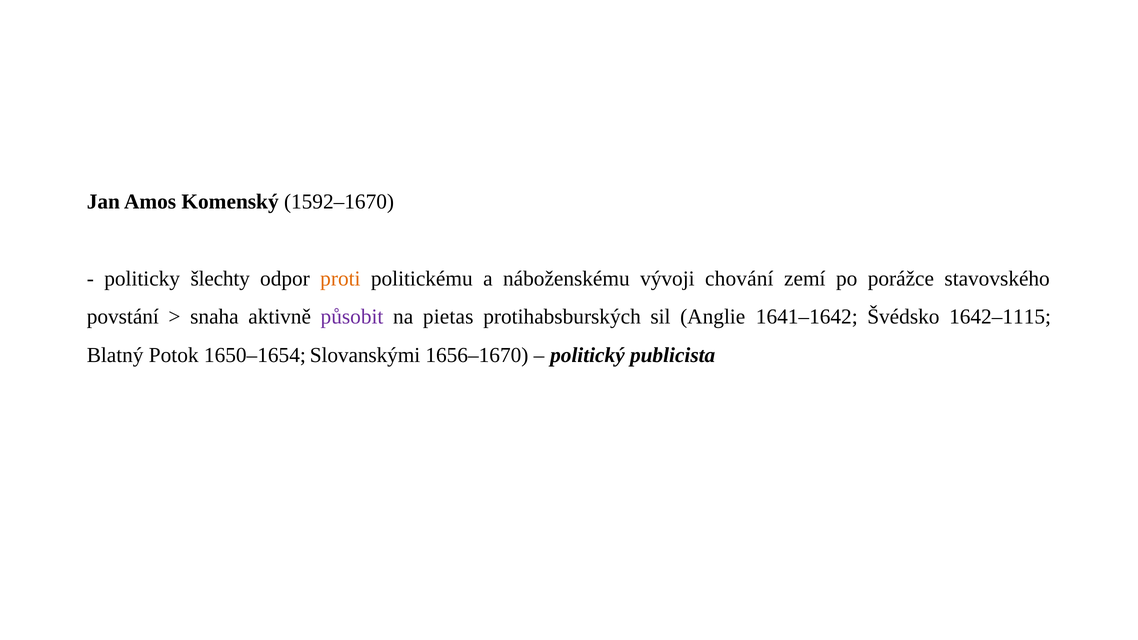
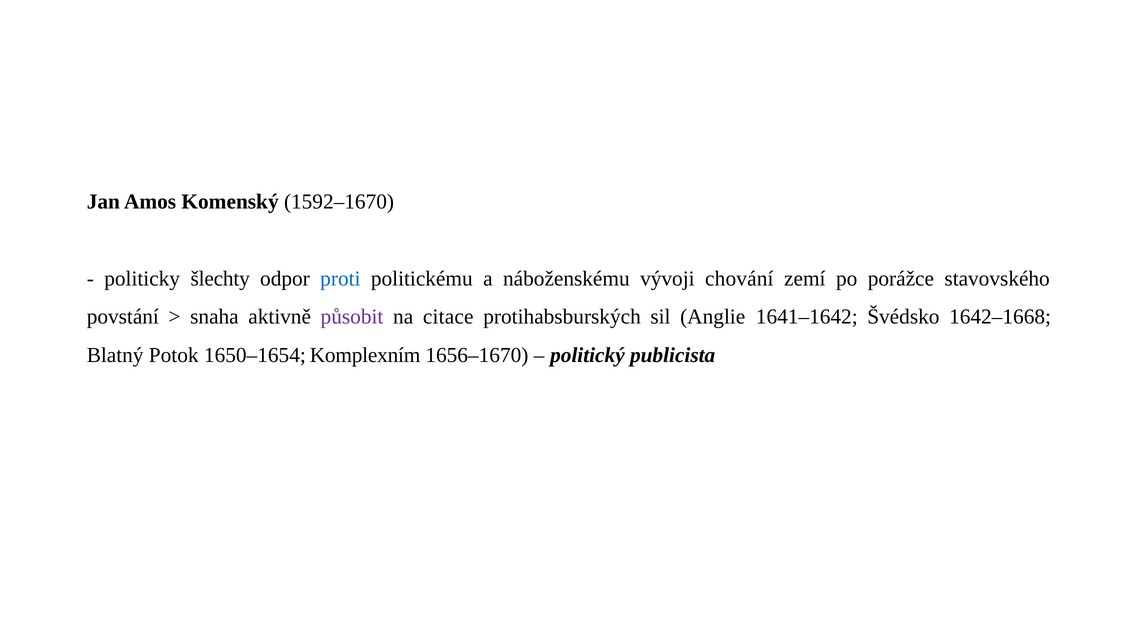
proti colour: orange -> blue
pietas: pietas -> citace
1642–1115: 1642–1115 -> 1642–1668
Slovanskými: Slovanskými -> Komplexním
